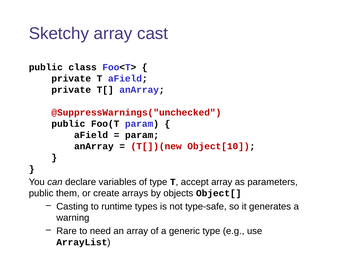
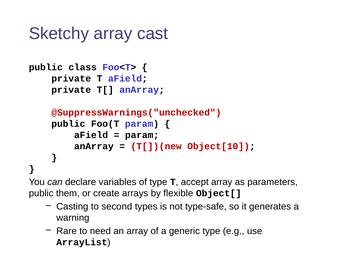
objects: objects -> flexible
runtime: runtime -> second
